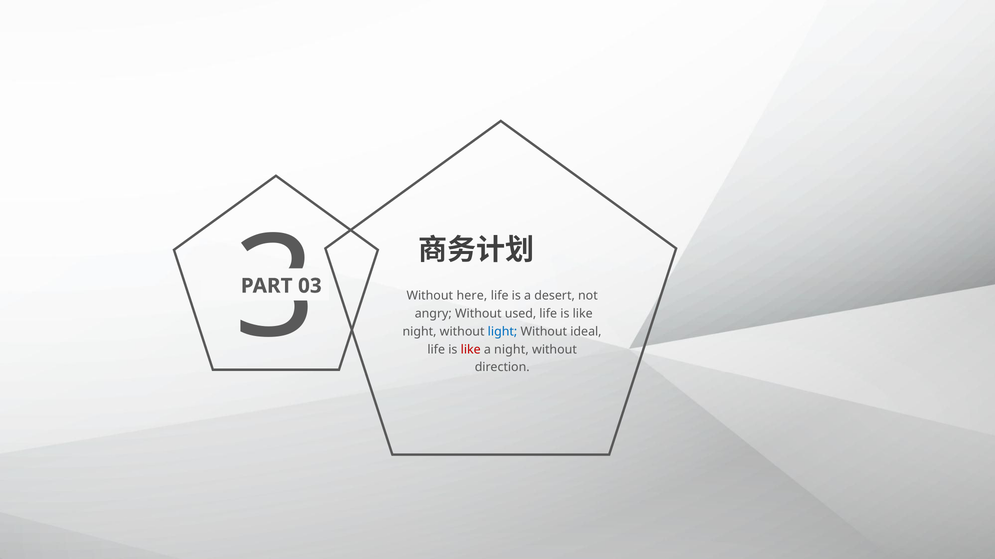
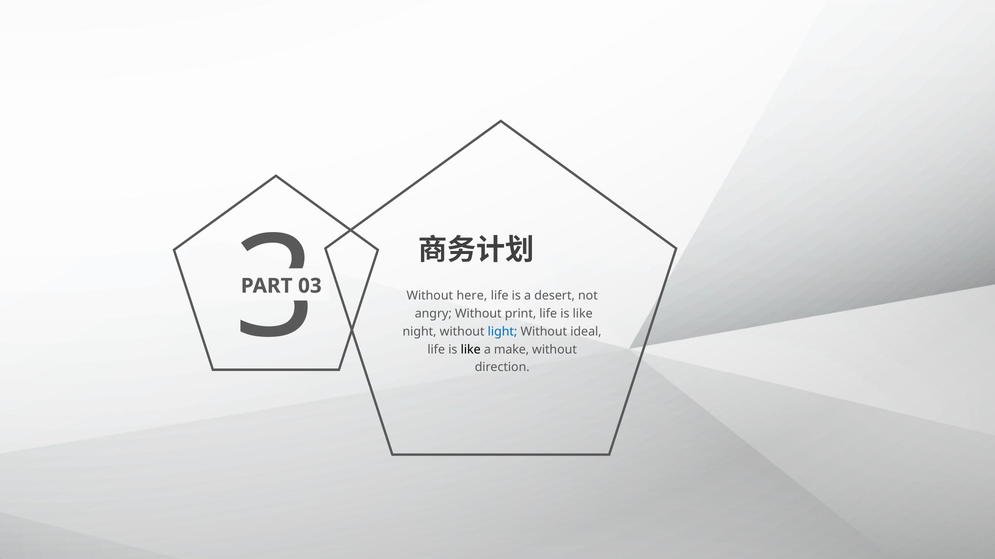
used: used -> print
like at (471, 350) colour: red -> black
a night: night -> make
